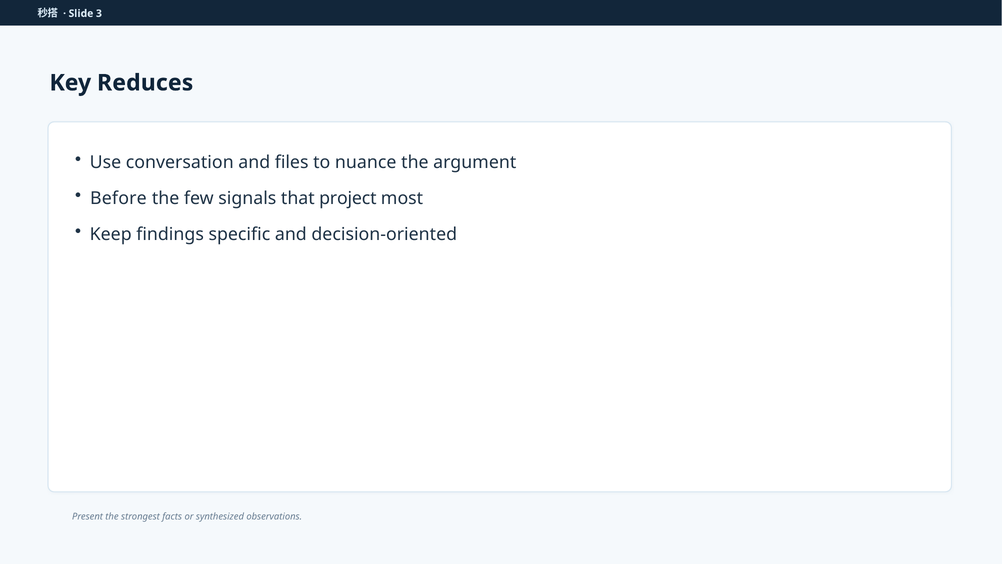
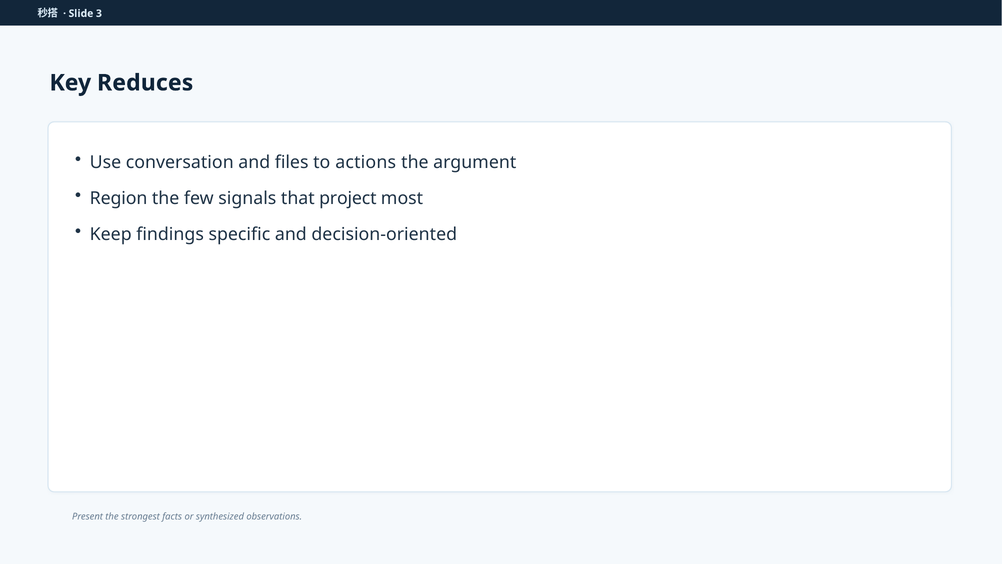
nuance: nuance -> actions
Before: Before -> Region
